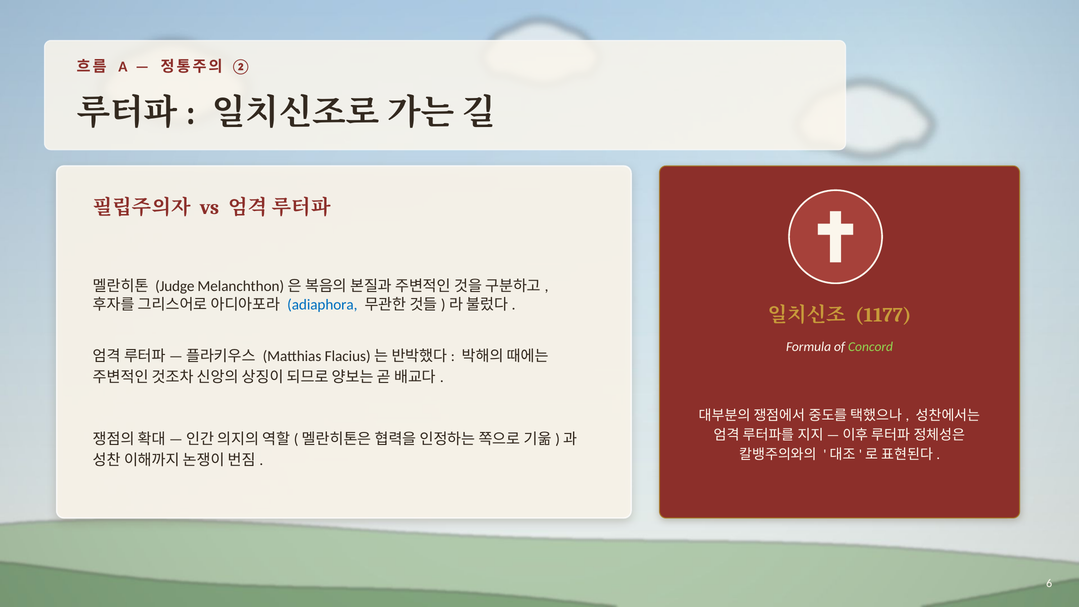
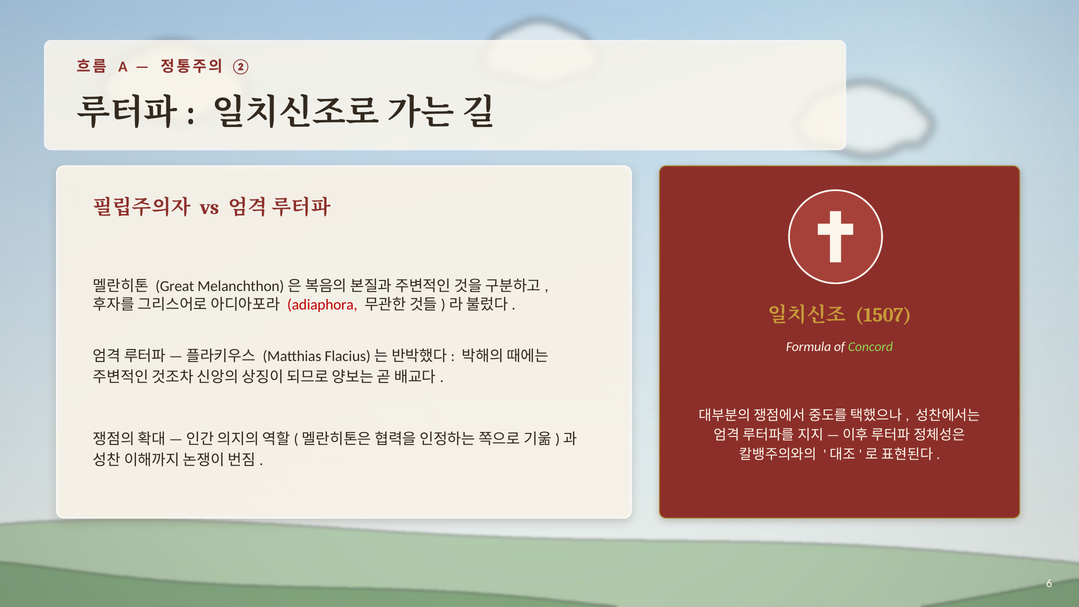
Judge: Judge -> Great
adiaphora colour: blue -> red
1177: 1177 -> 1507
